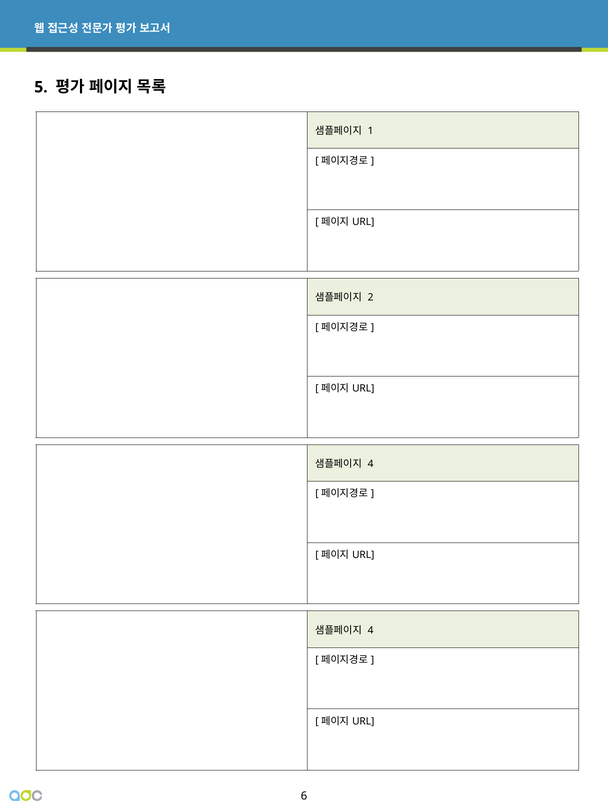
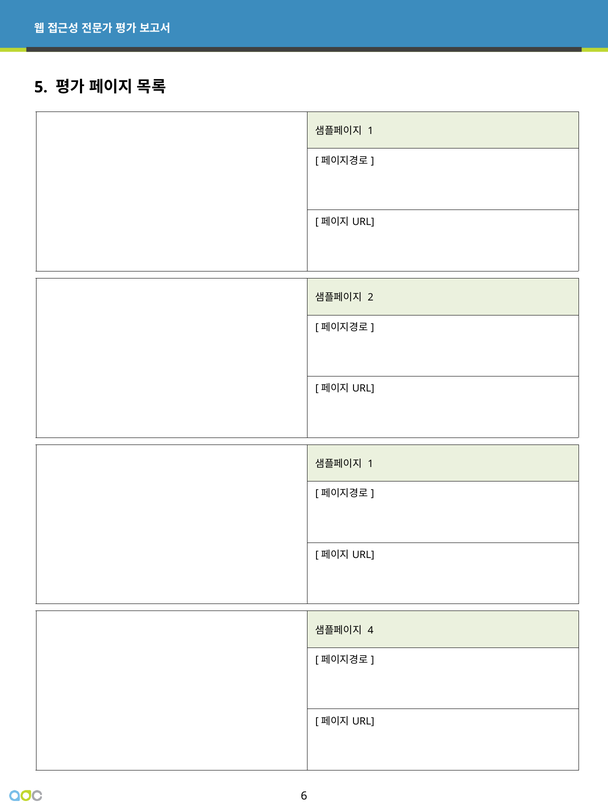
4 at (371, 464): 4 -> 1
